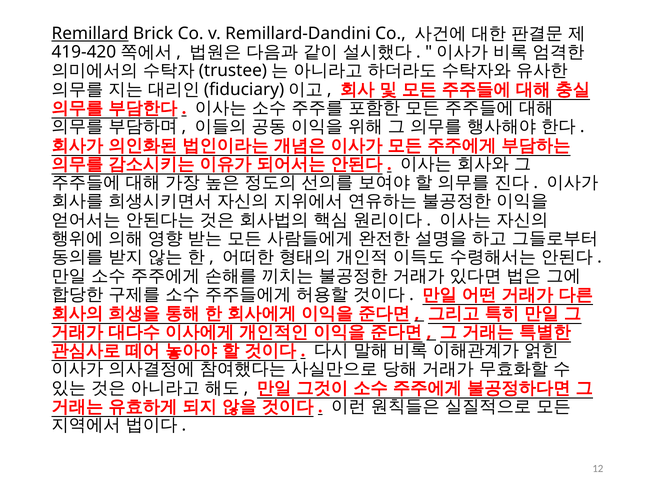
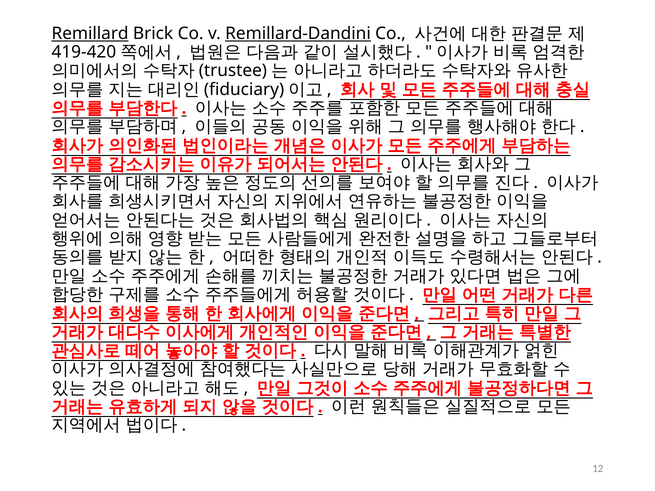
Remillard-Dandini underline: none -> present
